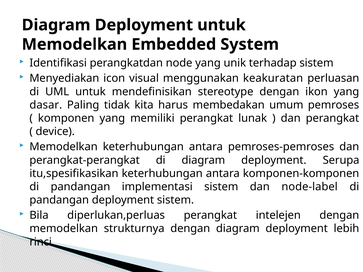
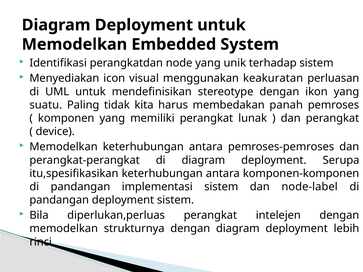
dasar: dasar -> suatu
umum: umum -> panah
